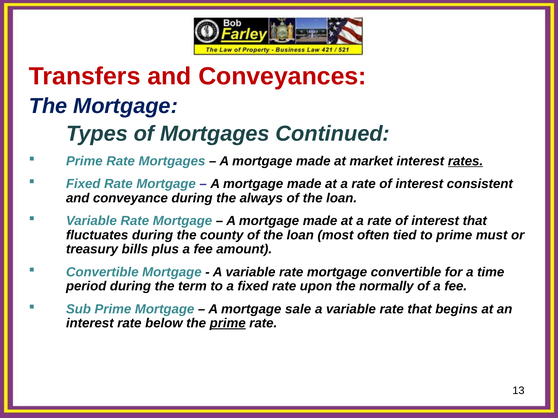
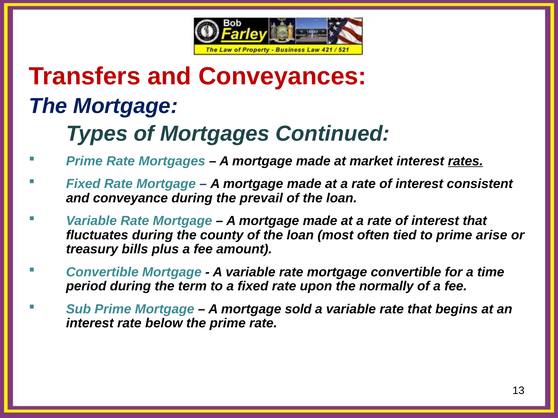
always: always -> prevail
must: must -> arise
sale: sale -> sold
prime at (228, 324) underline: present -> none
